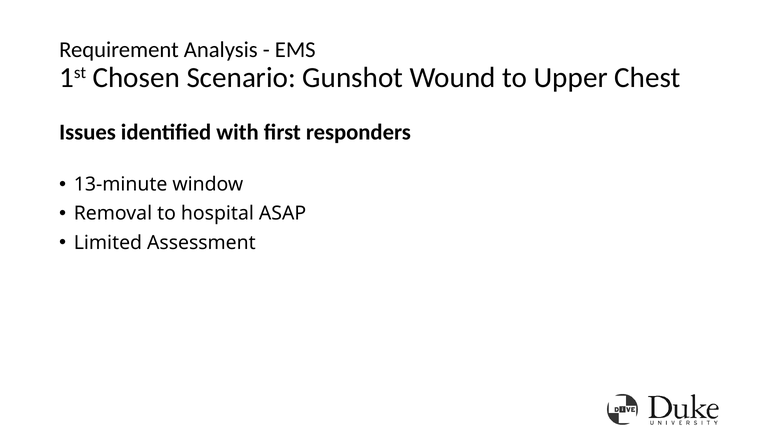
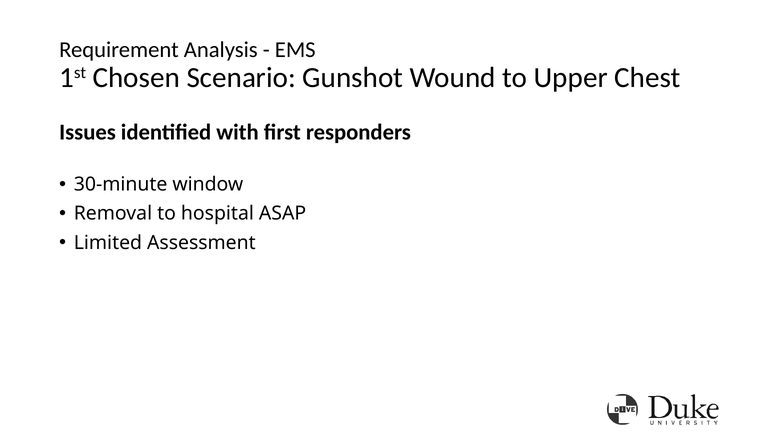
13-minute: 13-minute -> 30-minute
